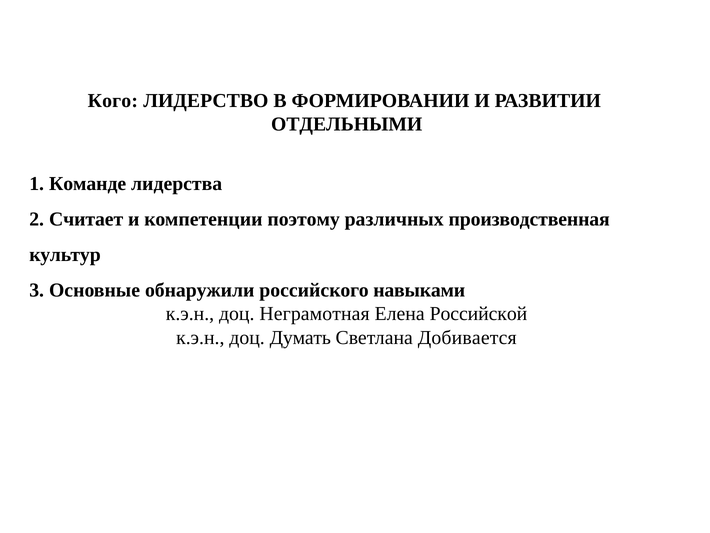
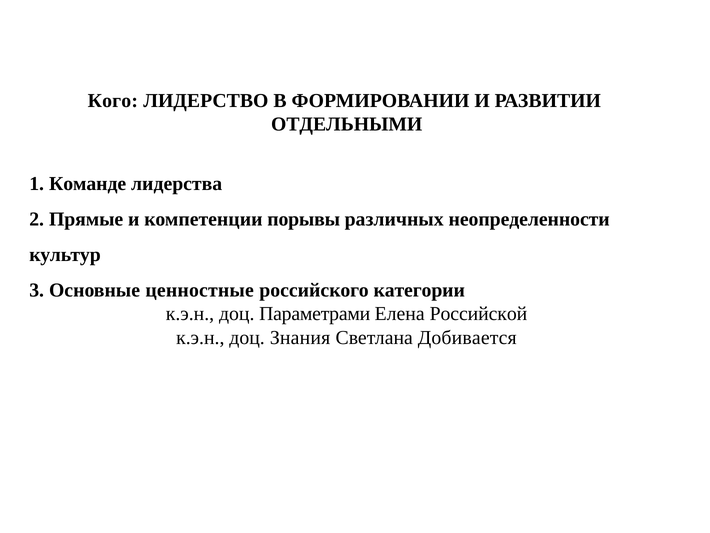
Считает: Считает -> Прямые
поэтому: поэтому -> порывы
производственная: производственная -> неопределенности
обнаружили: обнаружили -> ценностные
навыками: навыками -> категории
Неграмотная: Неграмотная -> Параметрами
Думать: Думать -> Знания
